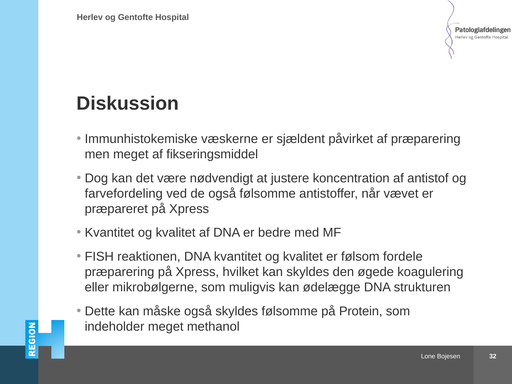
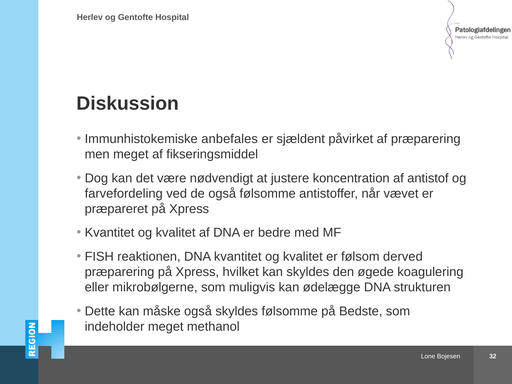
væskerne: væskerne -> anbefales
fordele: fordele -> derved
Protein: Protein -> Bedste
